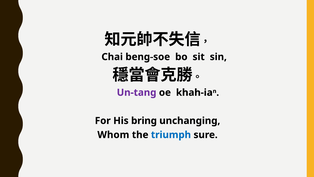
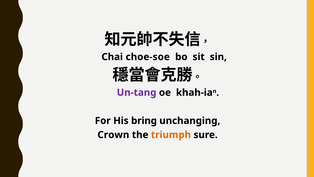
beng-soe: beng-soe -> choe-soe
Whom: Whom -> Crown
triumph colour: blue -> orange
